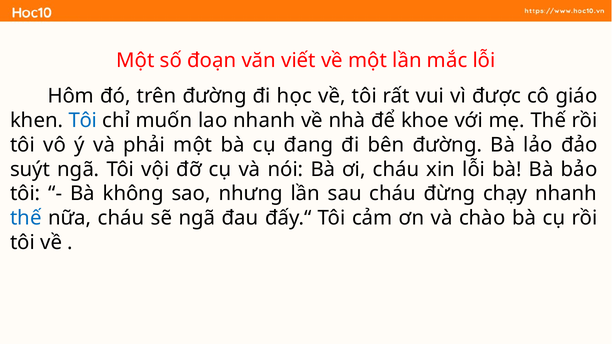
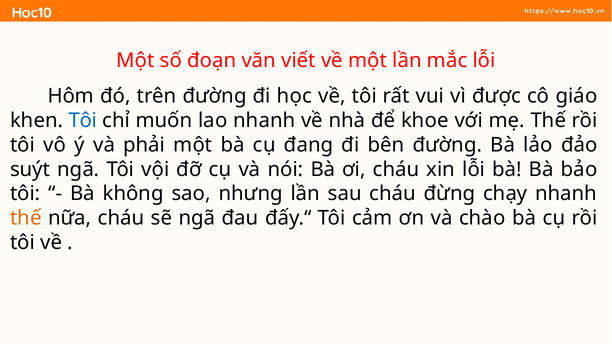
thế at (26, 218) colour: blue -> orange
